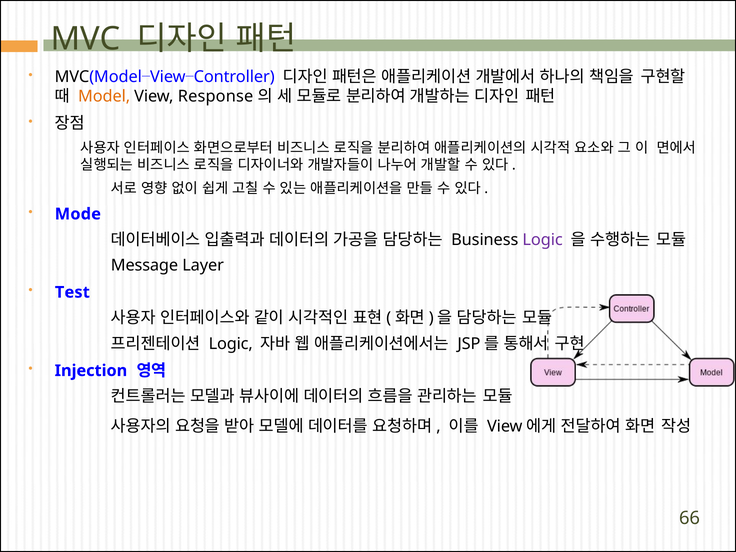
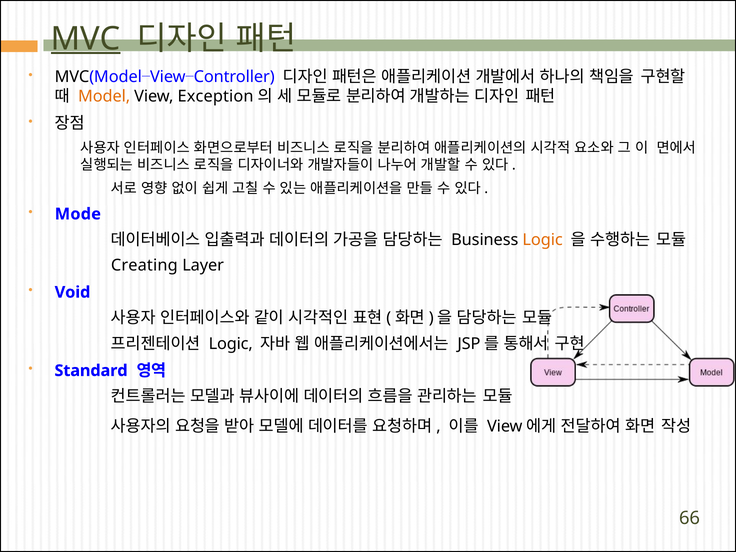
MVC underline: none -> present
Response: Response -> Exception
Logic at (543, 240) colour: purple -> orange
Message: Message -> Creating
Test: Test -> Void
Injection: Injection -> Standard
